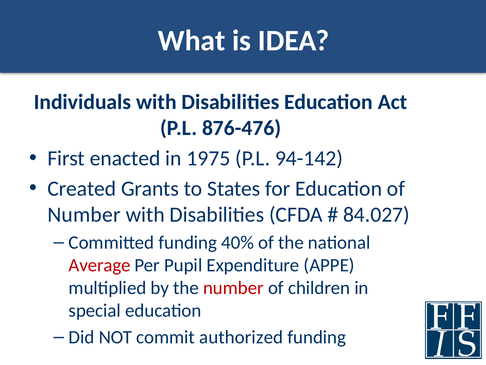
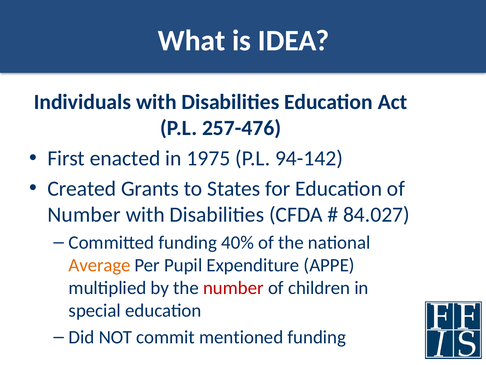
876-476: 876-476 -> 257-476
Average colour: red -> orange
authorized: authorized -> mentioned
